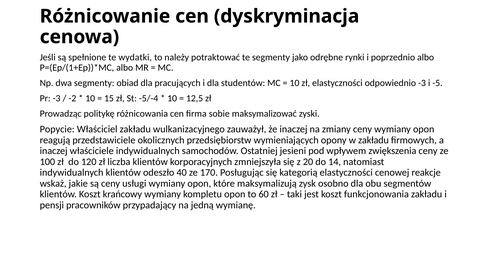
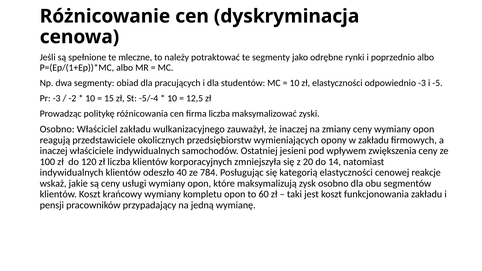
wydatki: wydatki -> mleczne
firma sobie: sobie -> liczba
Popycie at (57, 129): Popycie -> Osobno
170: 170 -> 784
